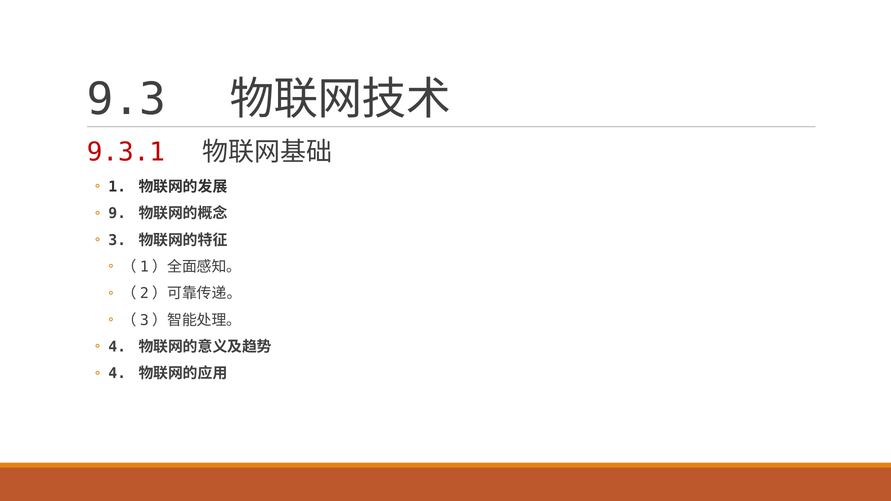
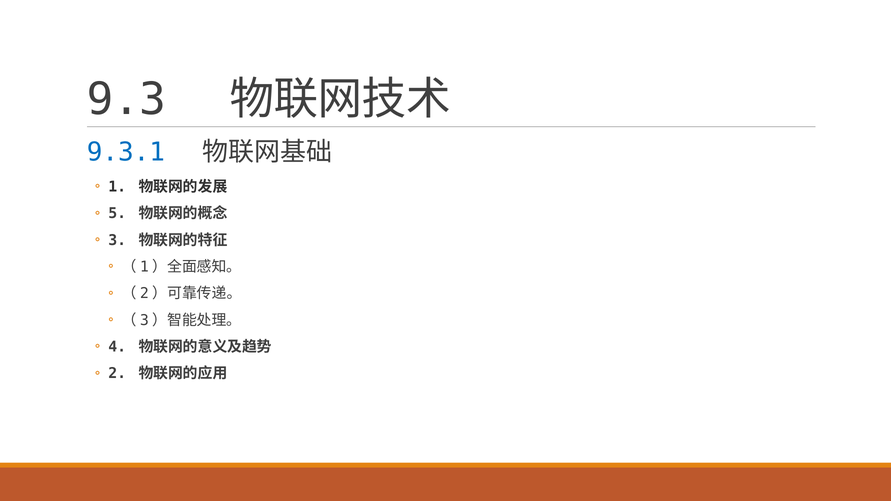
9.3.1 colour: red -> blue
9: 9 -> 5
4 at (117, 374): 4 -> 2
